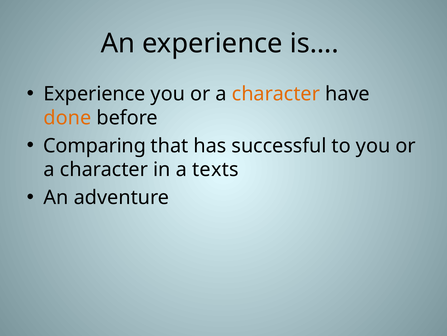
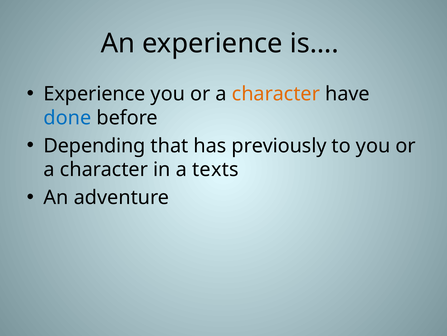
done colour: orange -> blue
Comparing: Comparing -> Depending
successful: successful -> previously
